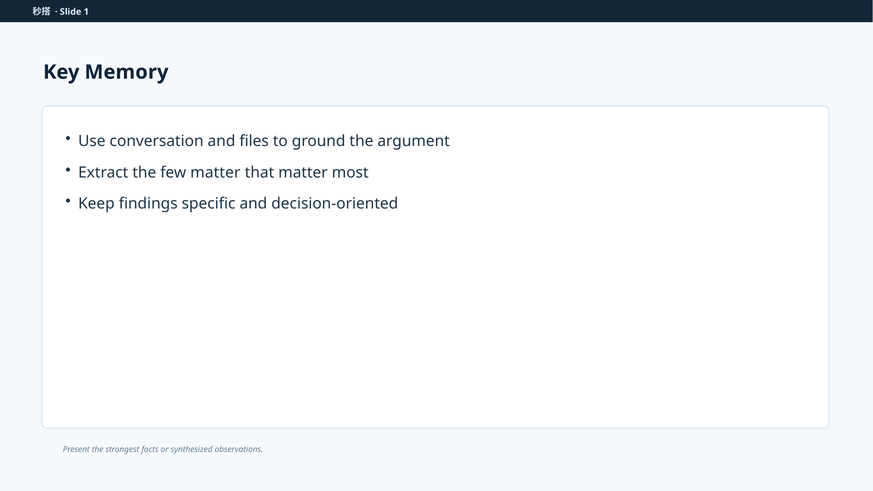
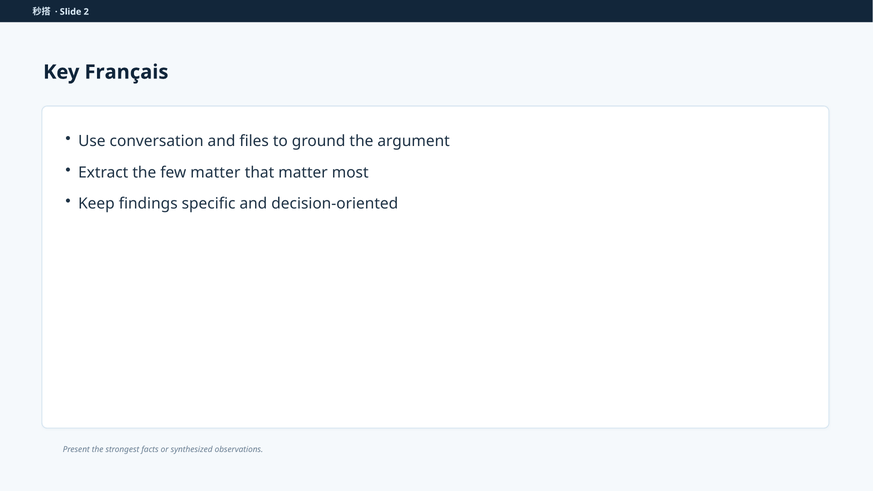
1: 1 -> 2
Memory: Memory -> Français
